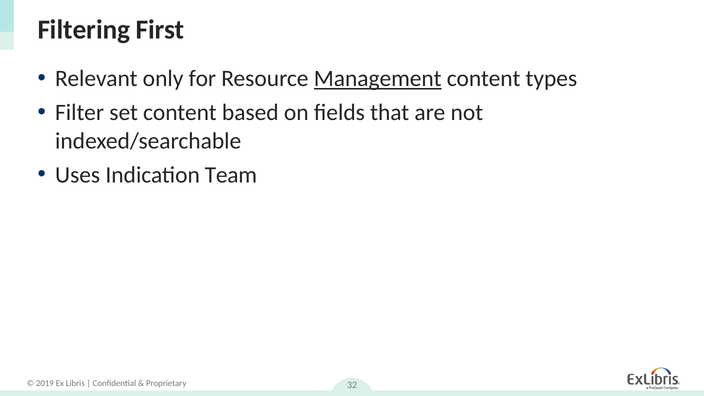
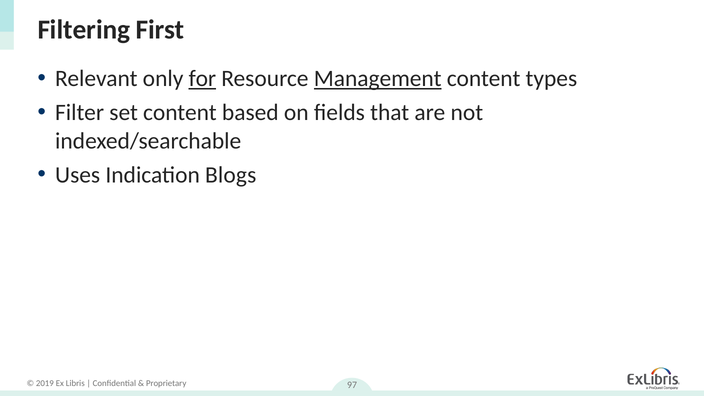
for underline: none -> present
Team: Team -> Blogs
32: 32 -> 97
